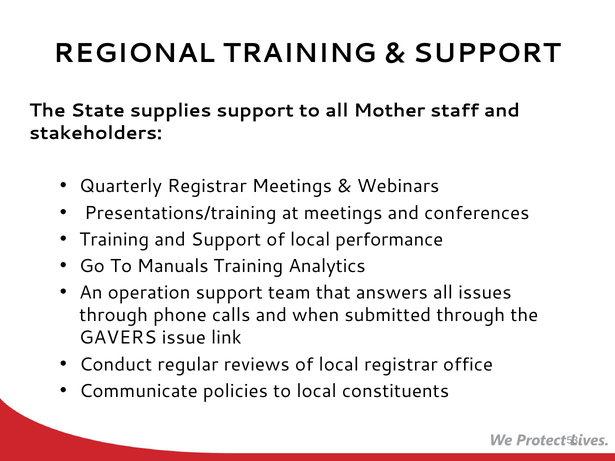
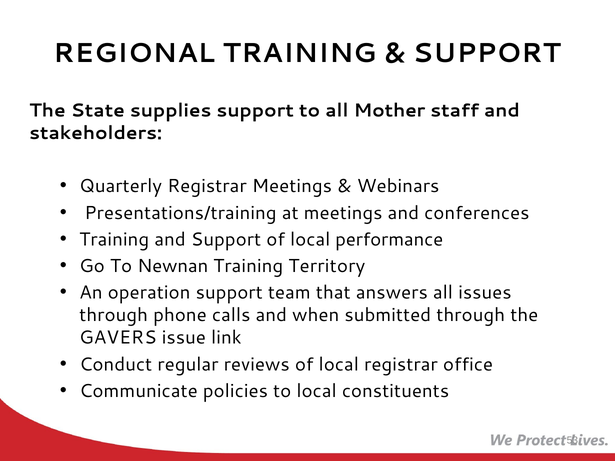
Manuals: Manuals -> Newnan
Analytics: Analytics -> Territory
